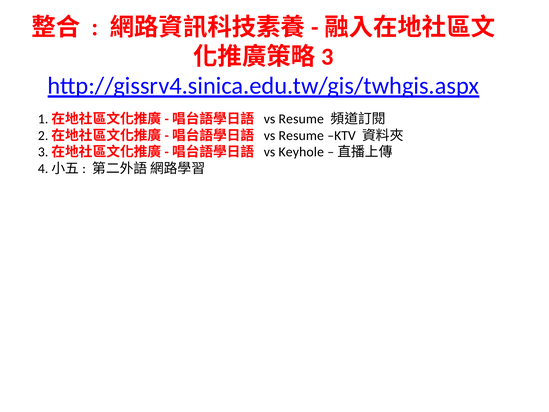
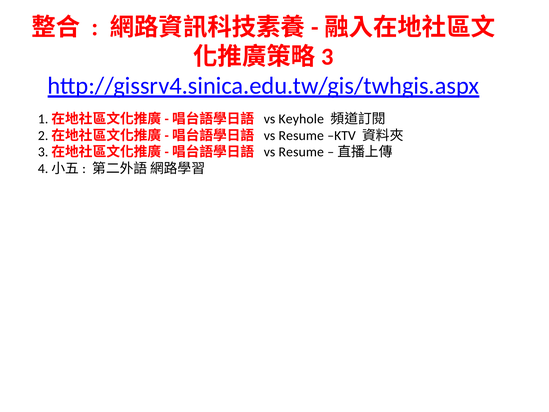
Resume at (301, 119): Resume -> Keyhole
Keyhole at (301, 152): Keyhole -> Resume
